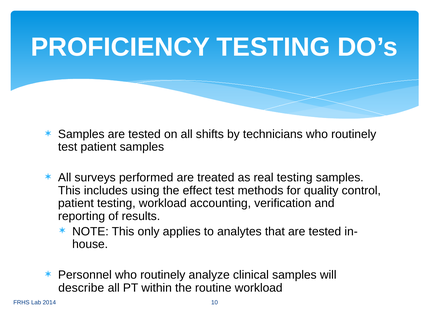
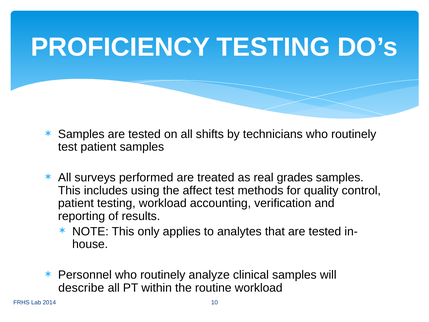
real testing: testing -> grades
effect: effect -> affect
